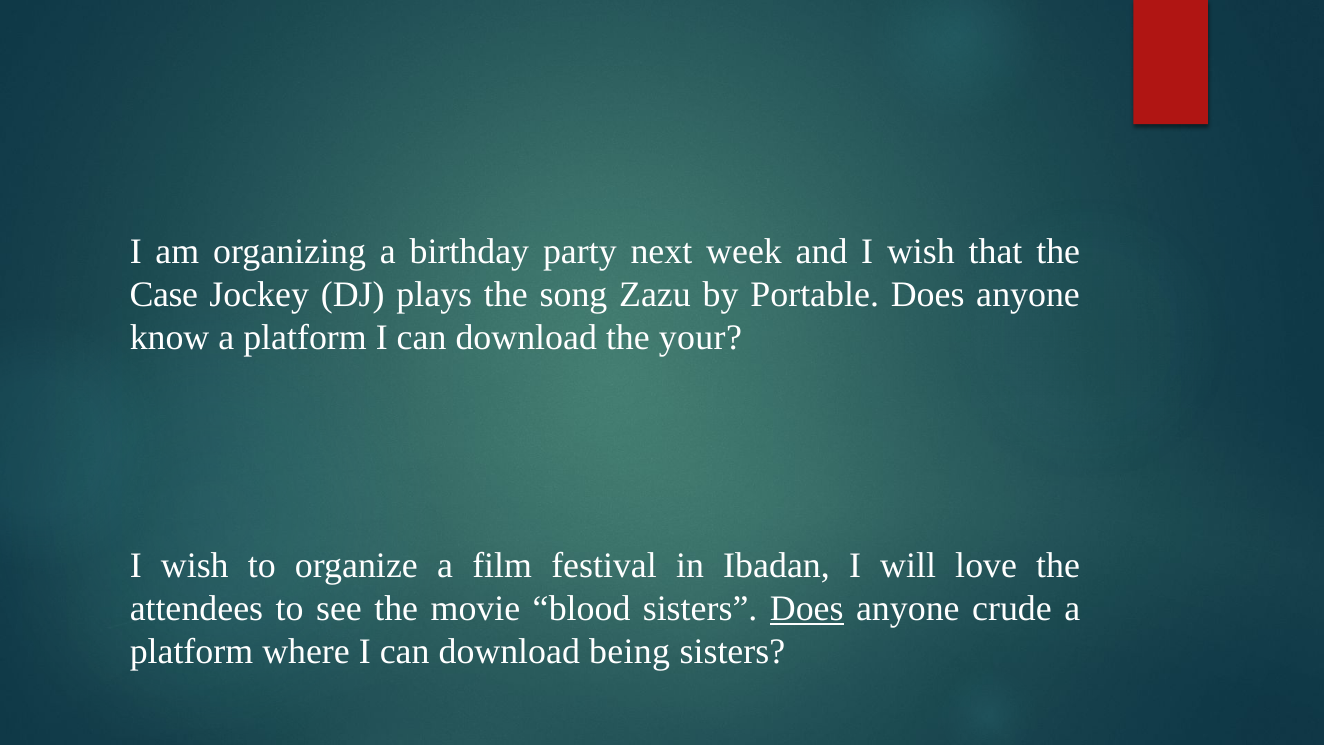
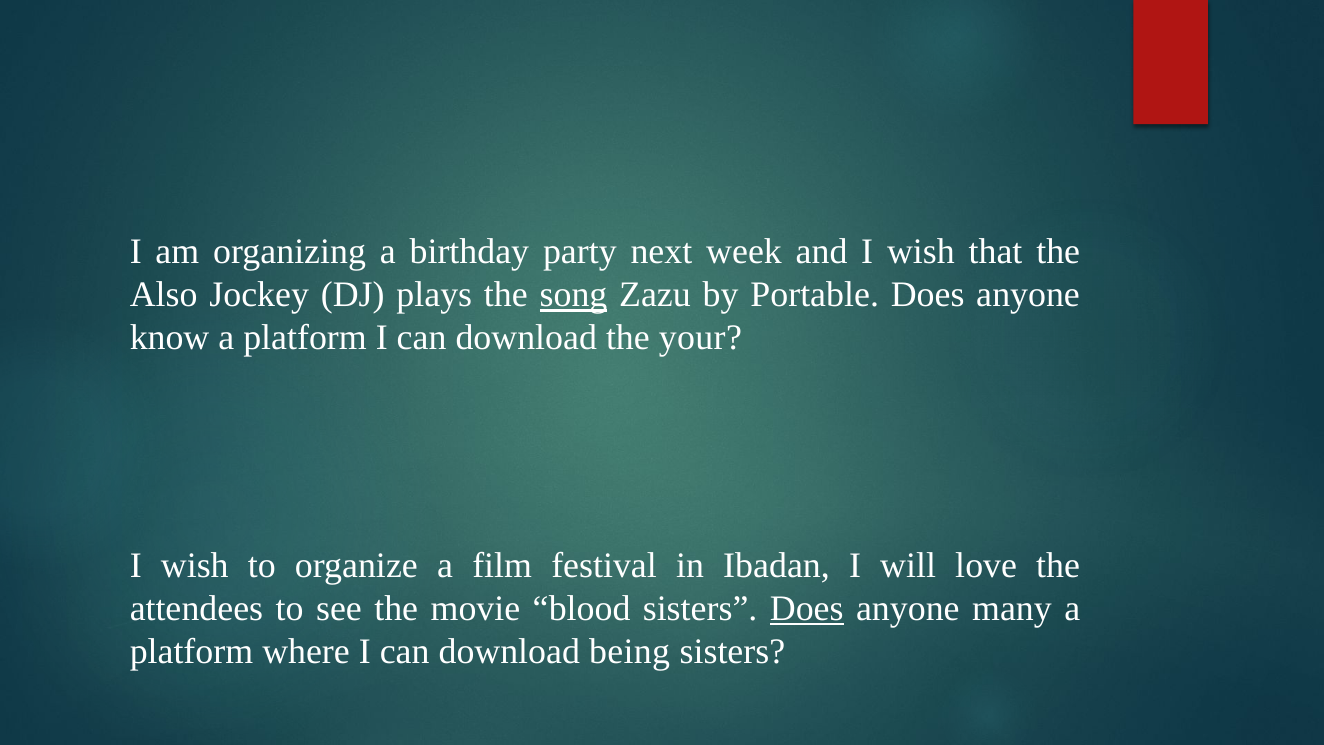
Case: Case -> Also
song underline: none -> present
crude: crude -> many
